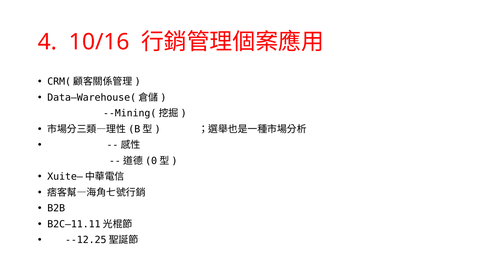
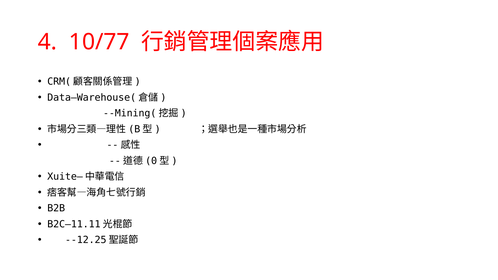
10/16: 10/16 -> 10/77
